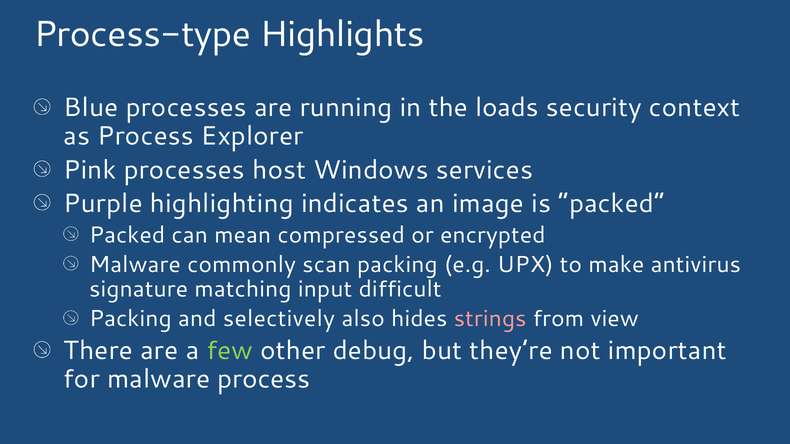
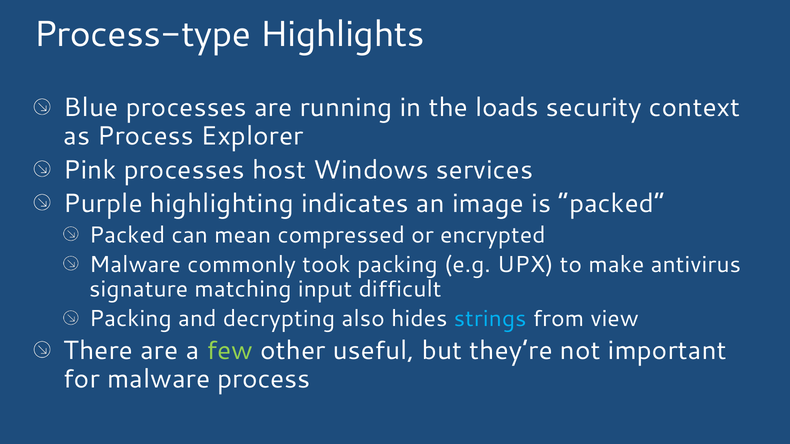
scan: scan -> took
selectively: selectively -> decrypting
strings colour: pink -> light blue
debug: debug -> useful
